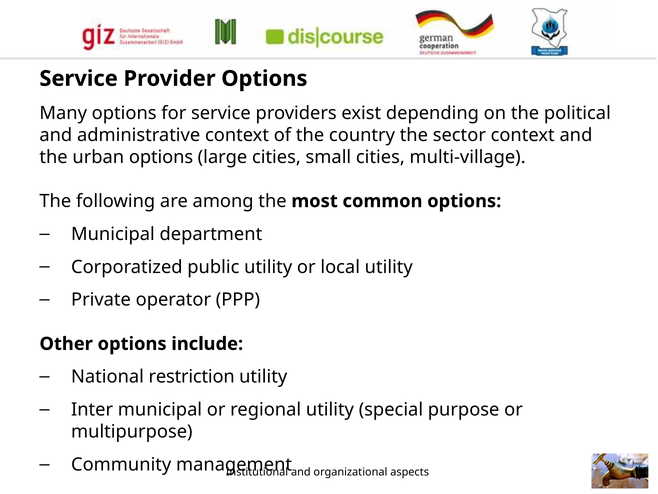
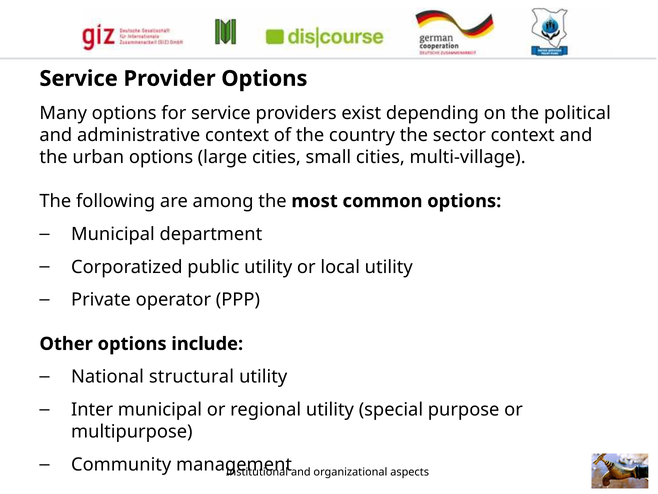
restriction: restriction -> structural
